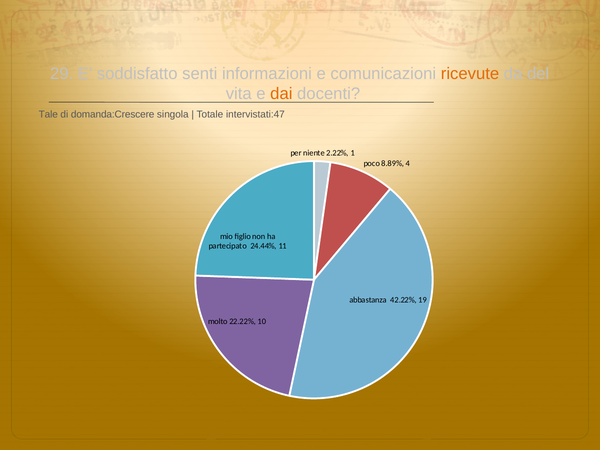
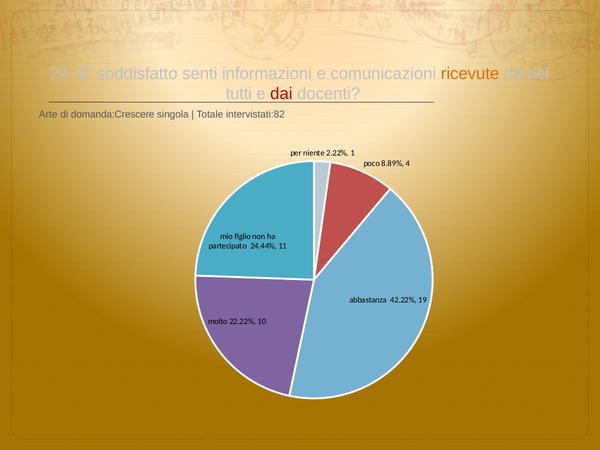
vita: vita -> tutti
dai colour: orange -> red
Tale: Tale -> Arte
intervistati:47: intervistati:47 -> intervistati:82
